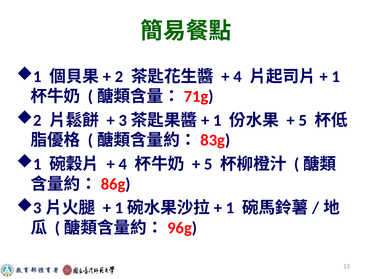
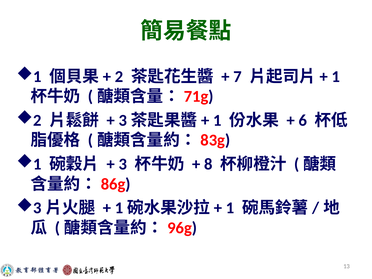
4 at (238, 77): 4 -> 7
5 at (303, 120): 5 -> 6
4 at (123, 164): 4 -> 3
5 at (208, 164): 5 -> 8
